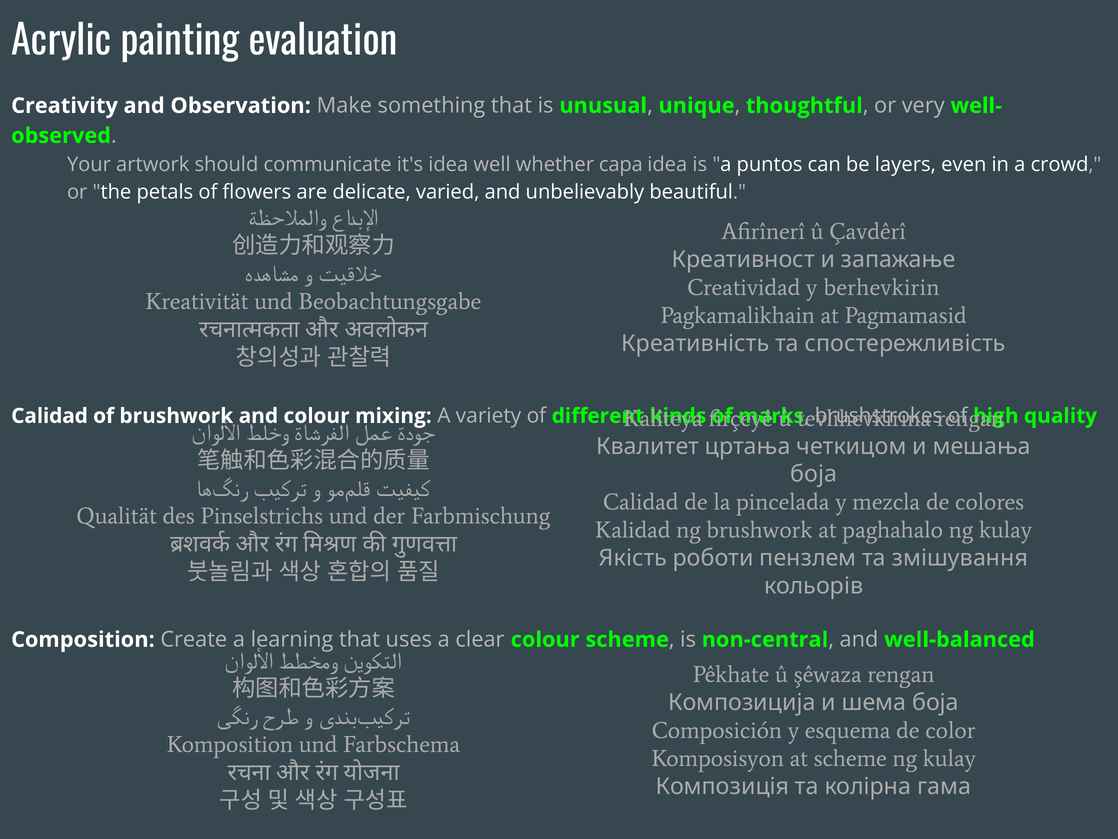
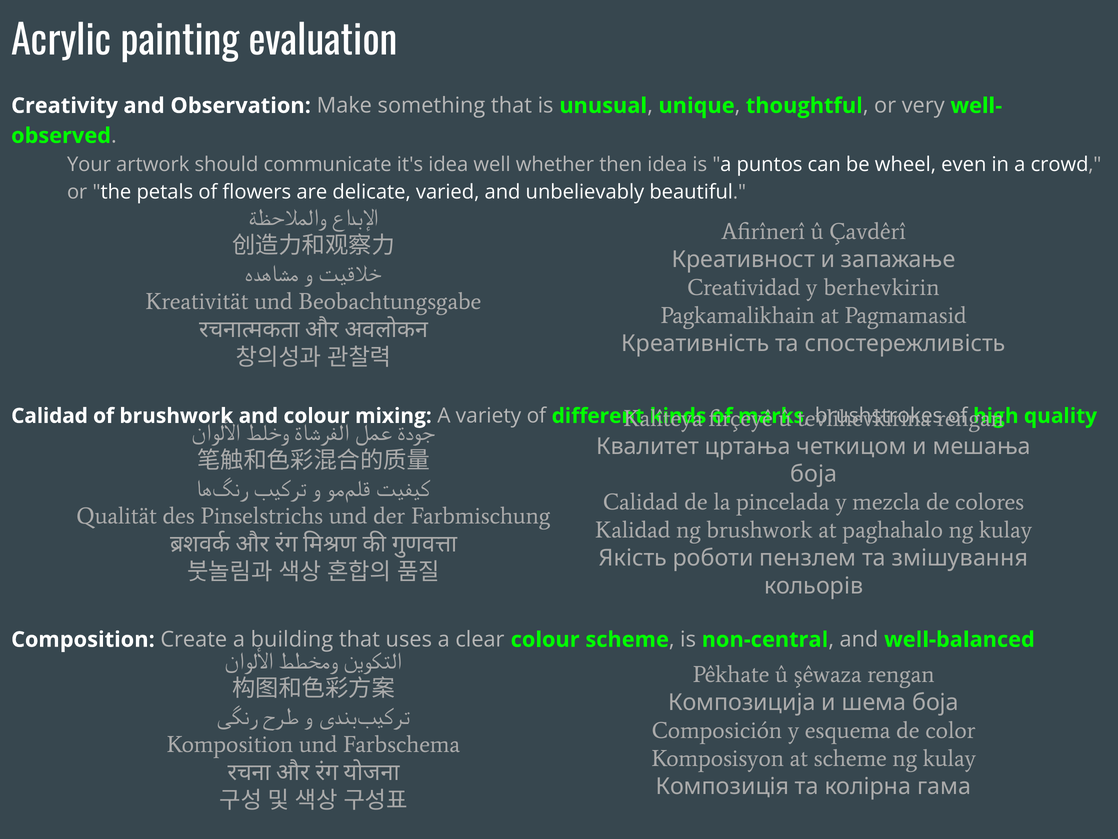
capa: capa -> then
layers: layers -> wheel
learning: learning -> building
